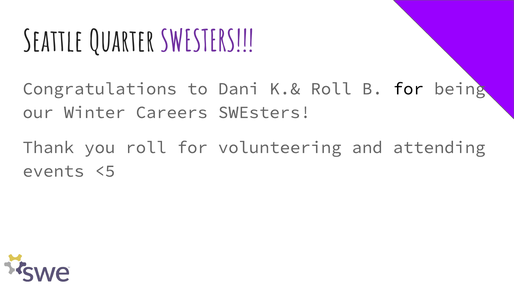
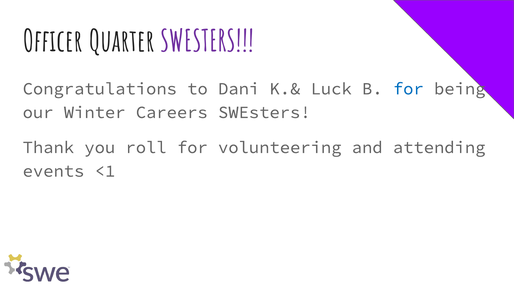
Seattle: Seattle -> Officer
K.& Roll: Roll -> Luck
for at (408, 89) colour: black -> blue
<5: <5 -> <1
